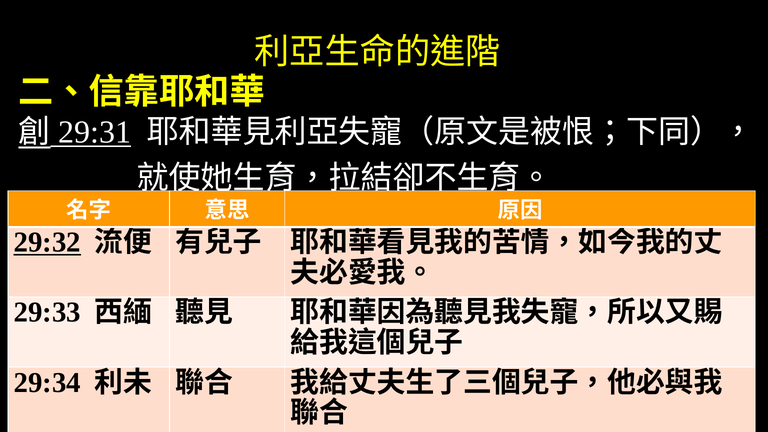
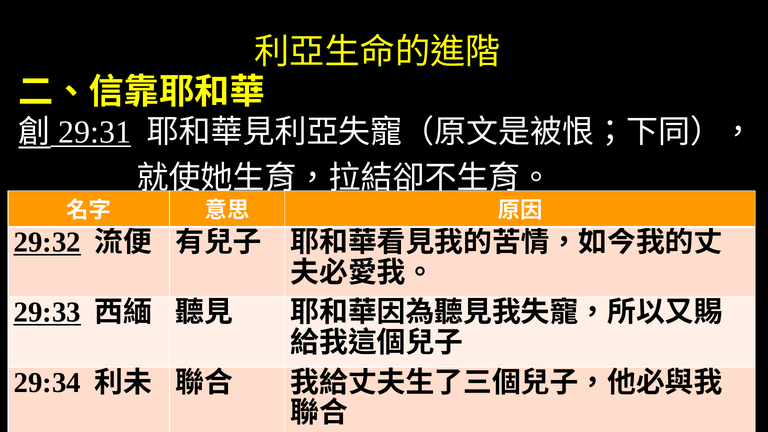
29:33 underline: none -> present
